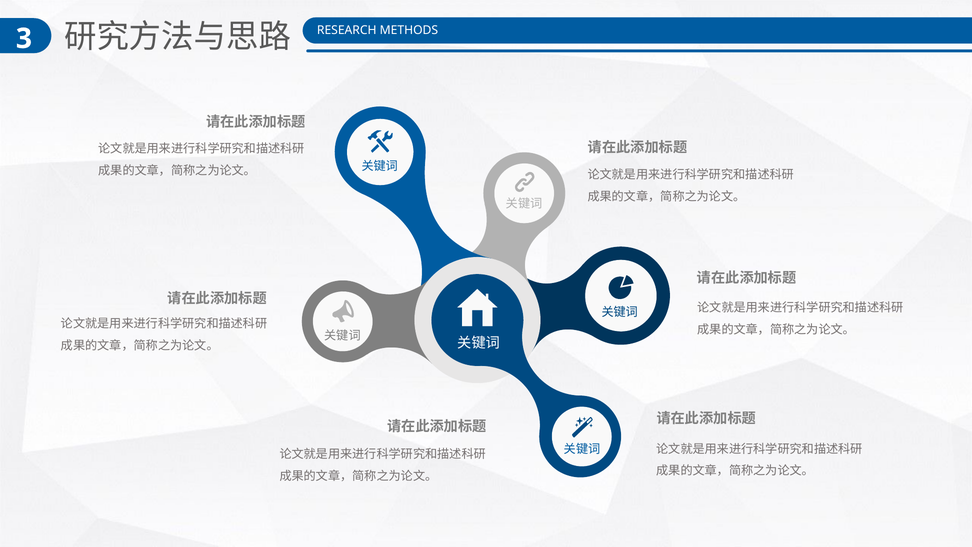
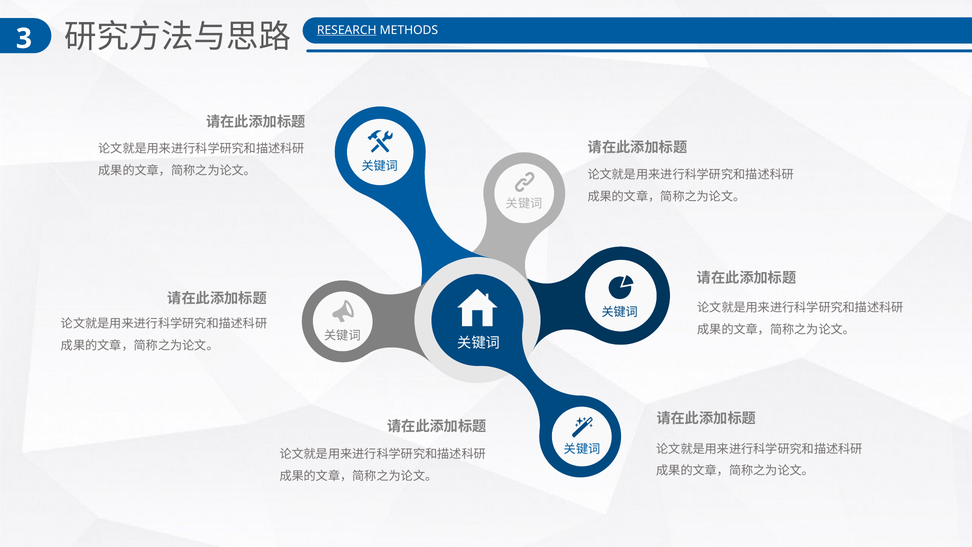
RESEARCH underline: none -> present
